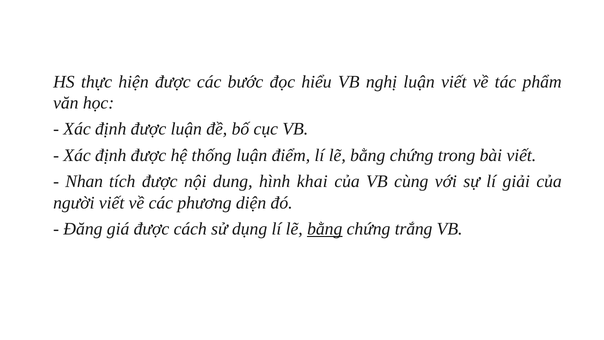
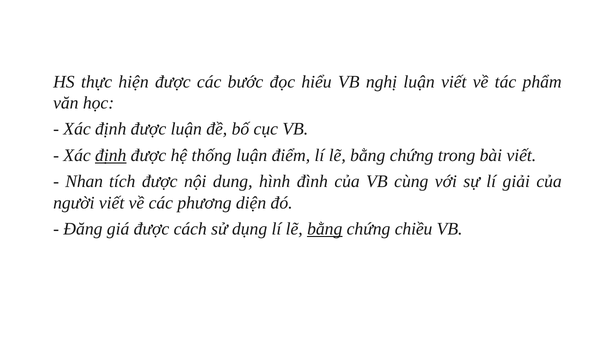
định at (111, 155) underline: none -> present
khai: khai -> đình
trắng: trắng -> chiều
